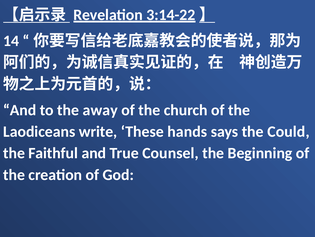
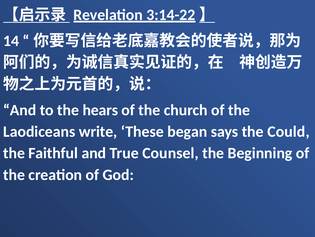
away: away -> hears
hands: hands -> began
